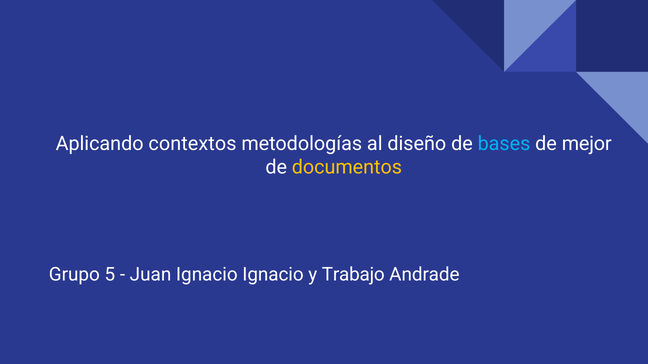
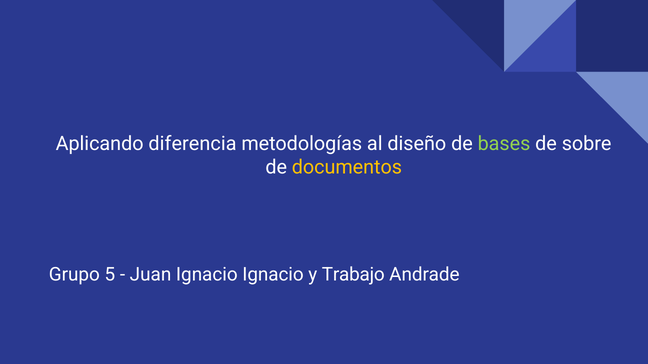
contextos: contextos -> diferencia
bases colour: light blue -> light green
mejor: mejor -> sobre
